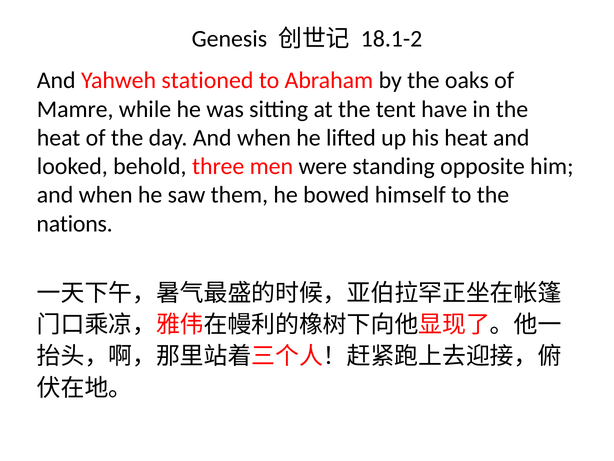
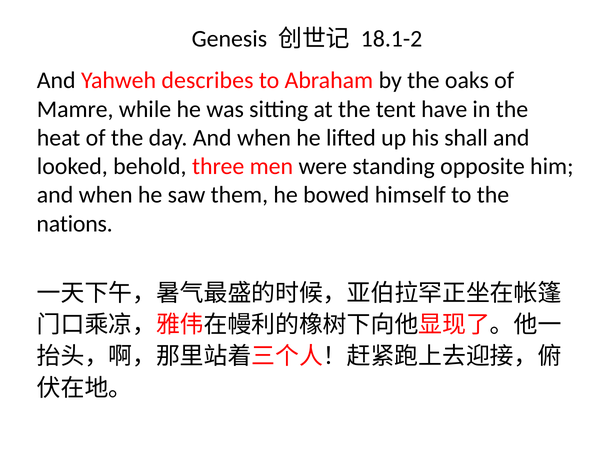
stationed: stationed -> describes
his heat: heat -> shall
